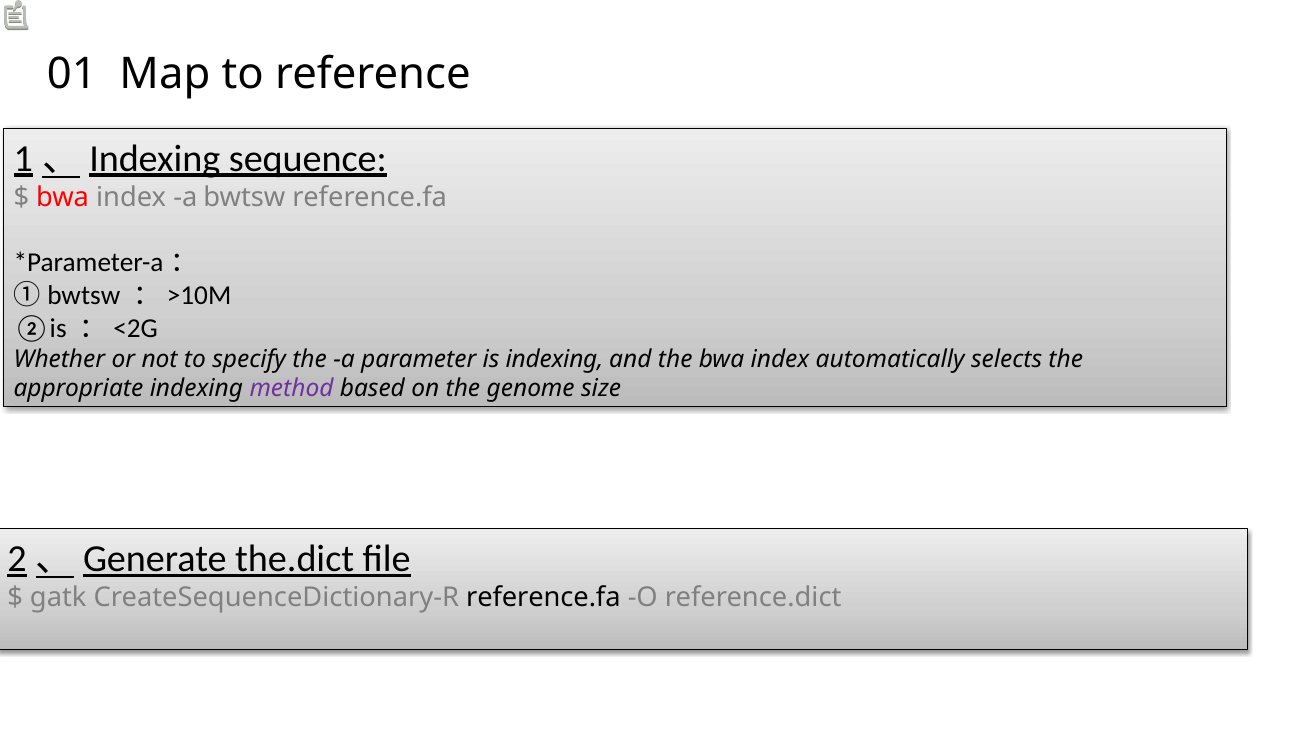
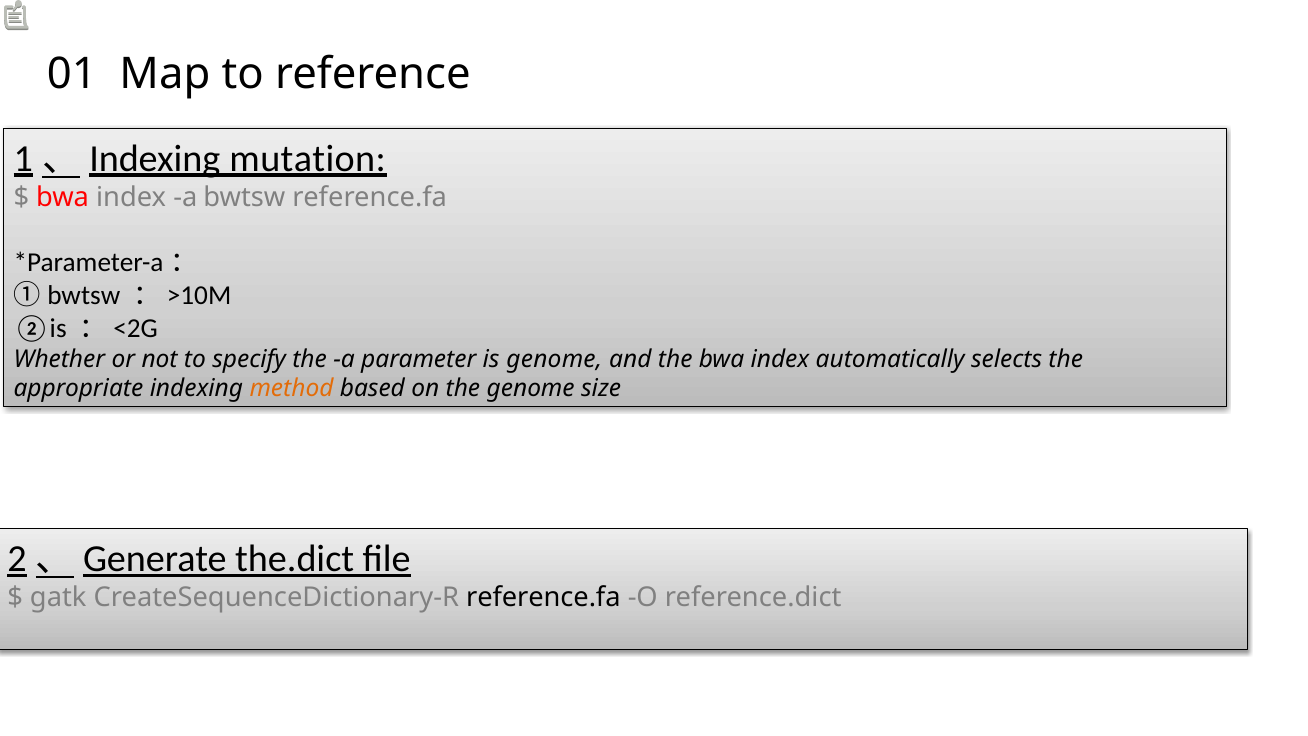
sequence: sequence -> mutation
is indexing: indexing -> genome
method colour: purple -> orange
